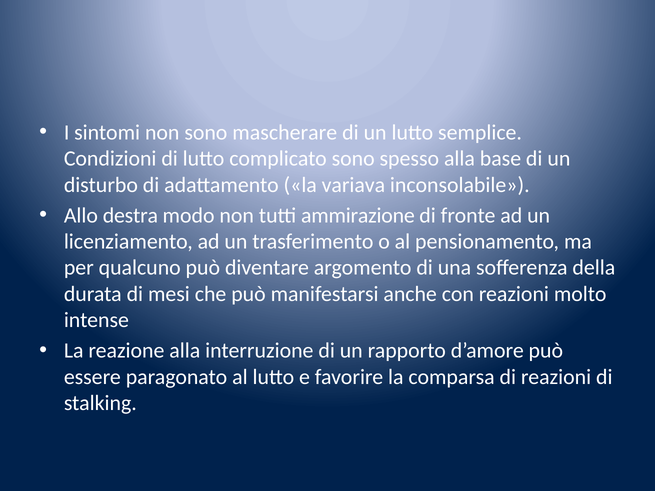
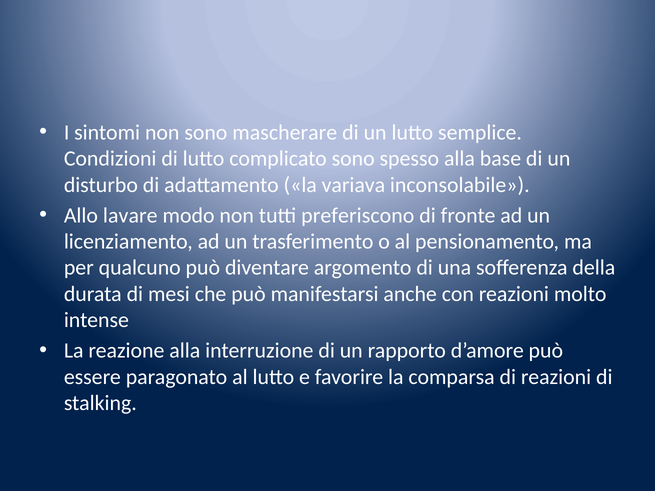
destra: destra -> lavare
ammirazione: ammirazione -> preferiscono
